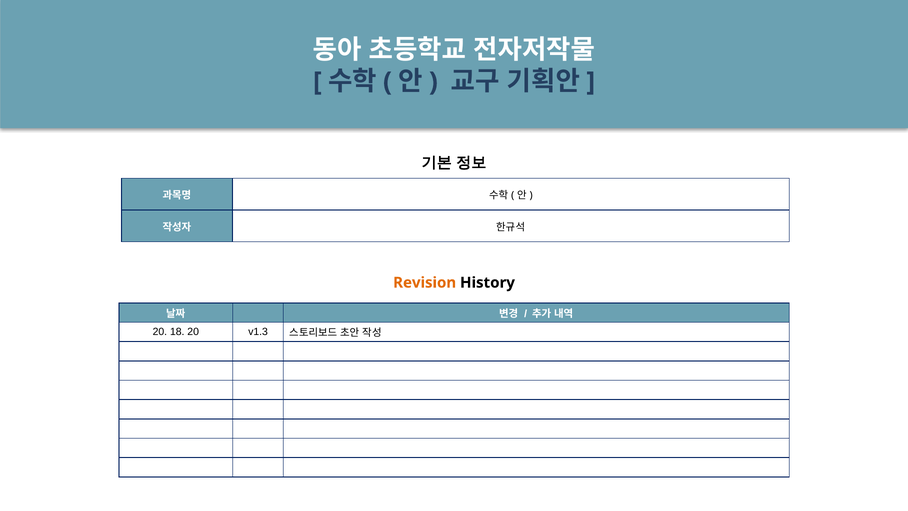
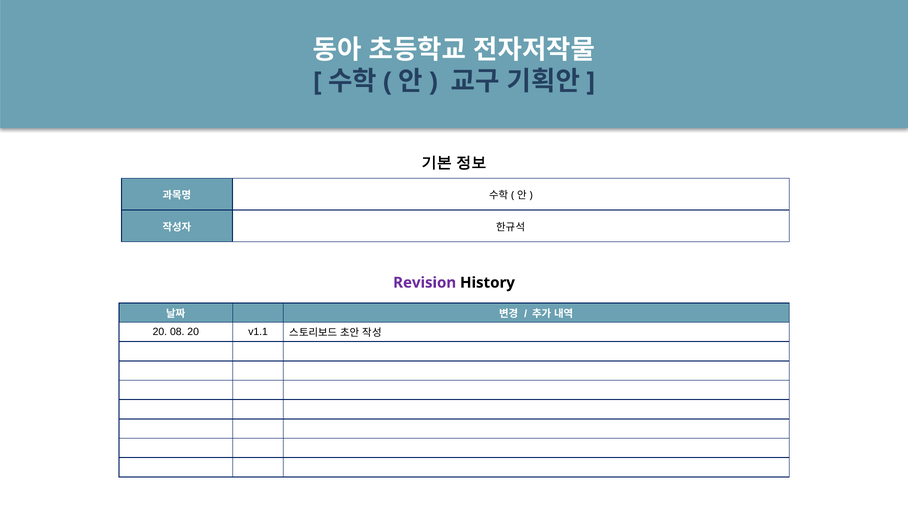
Revision colour: orange -> purple
18: 18 -> 08
v1.3: v1.3 -> v1.1
